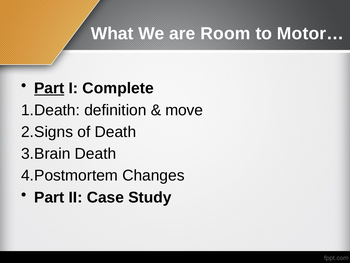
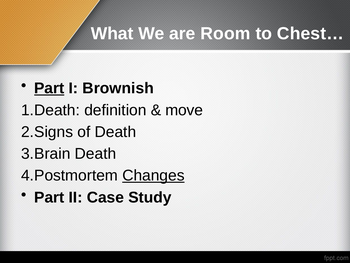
Motor…: Motor… -> Chest…
Complete: Complete -> Brownish
Changes underline: none -> present
